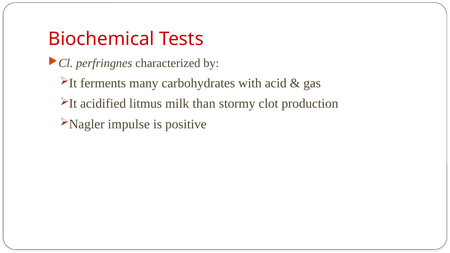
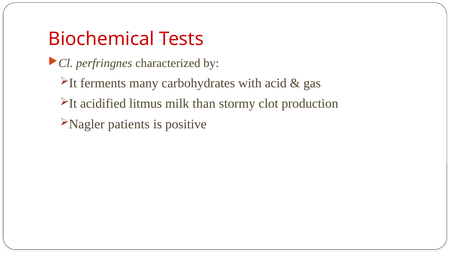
impulse: impulse -> patients
